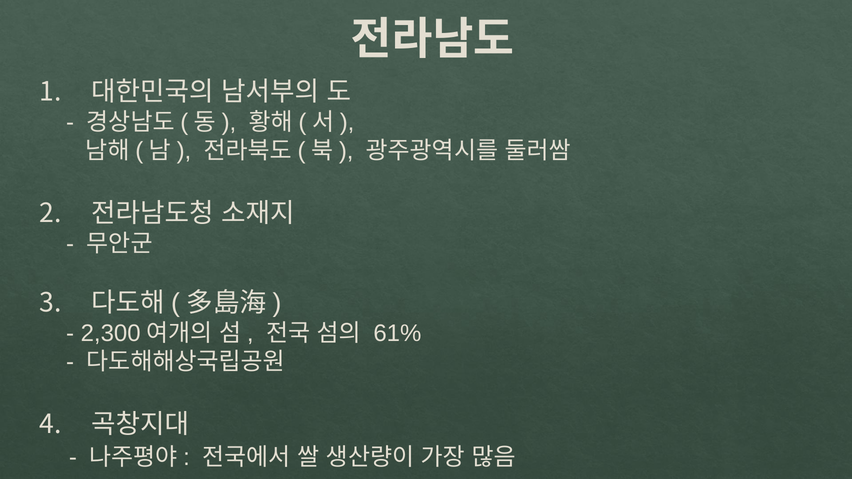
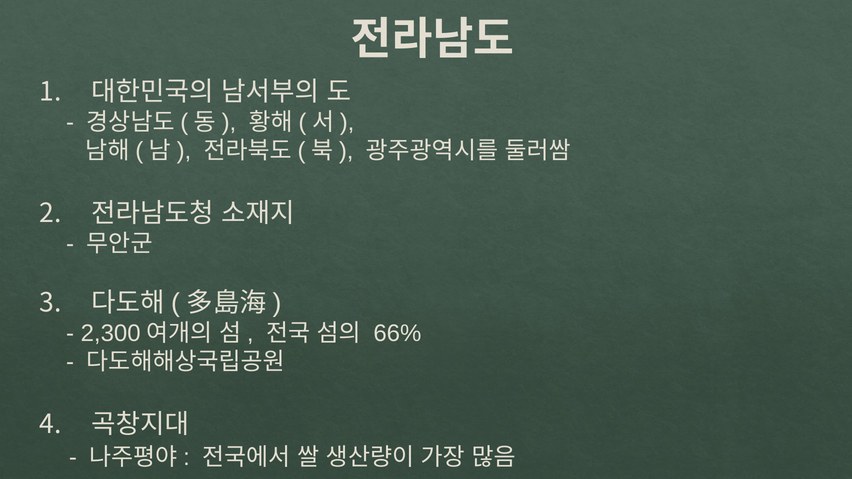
61%: 61% -> 66%
